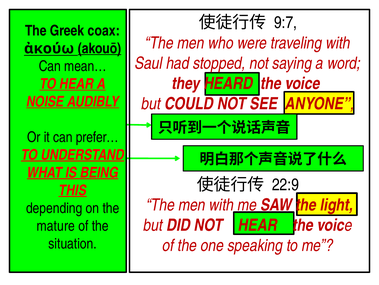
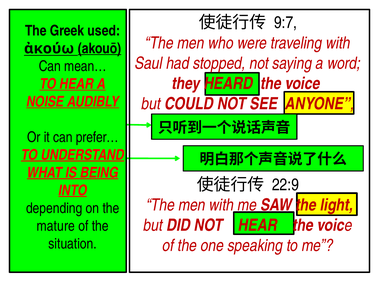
coax: coax -> used
THIS: THIS -> INTO
